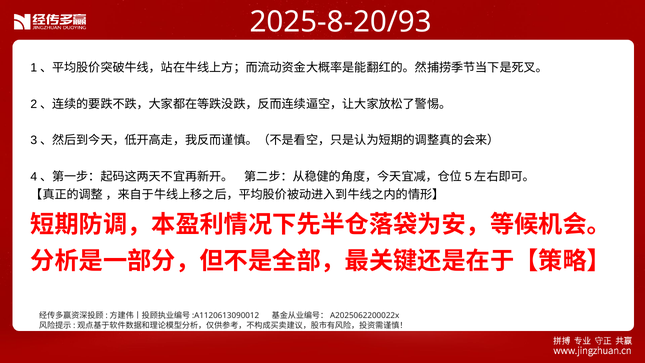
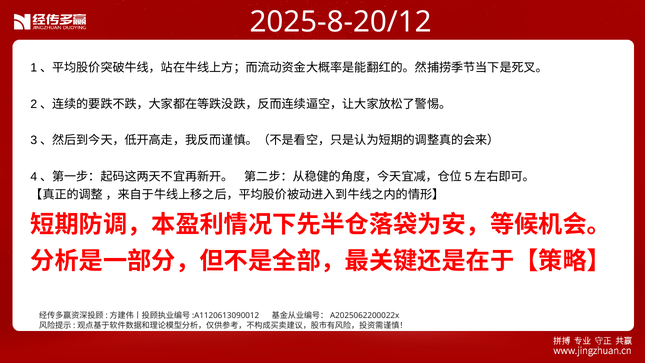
2025-8-20/93: 2025-8-20/93 -> 2025-8-20/12
